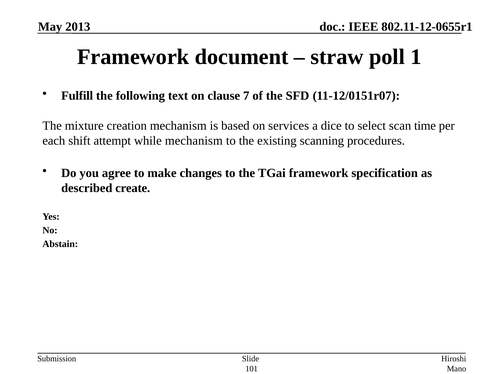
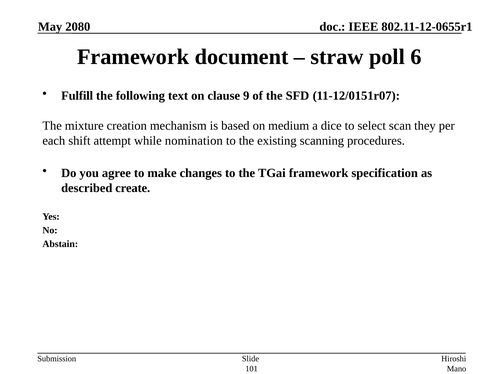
2013: 2013 -> 2080
1: 1 -> 6
7: 7 -> 9
services: services -> medium
time: time -> they
while mechanism: mechanism -> nomination
